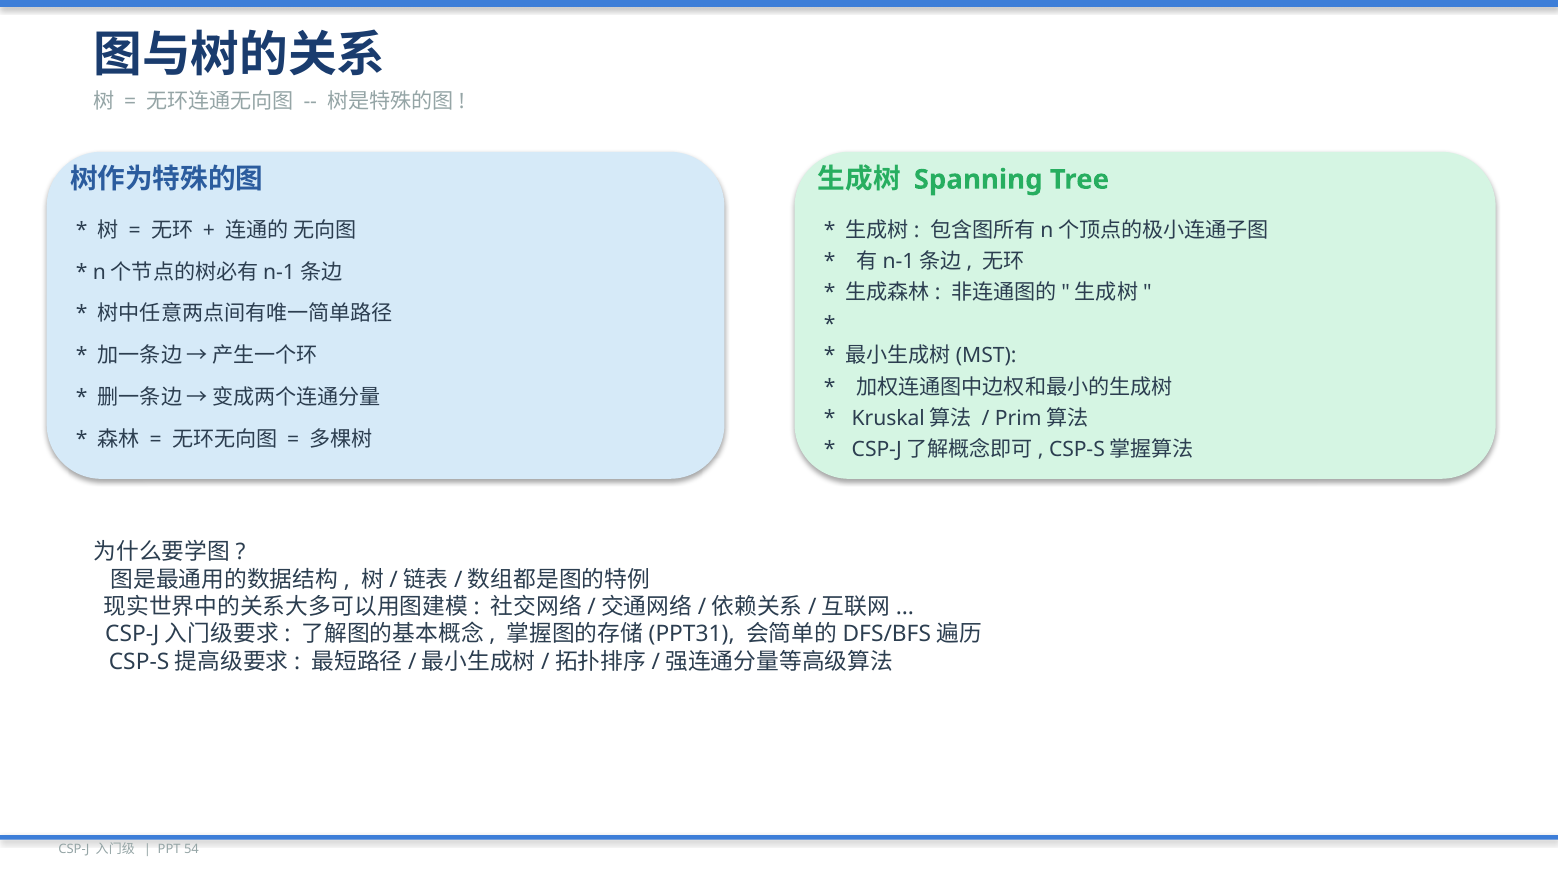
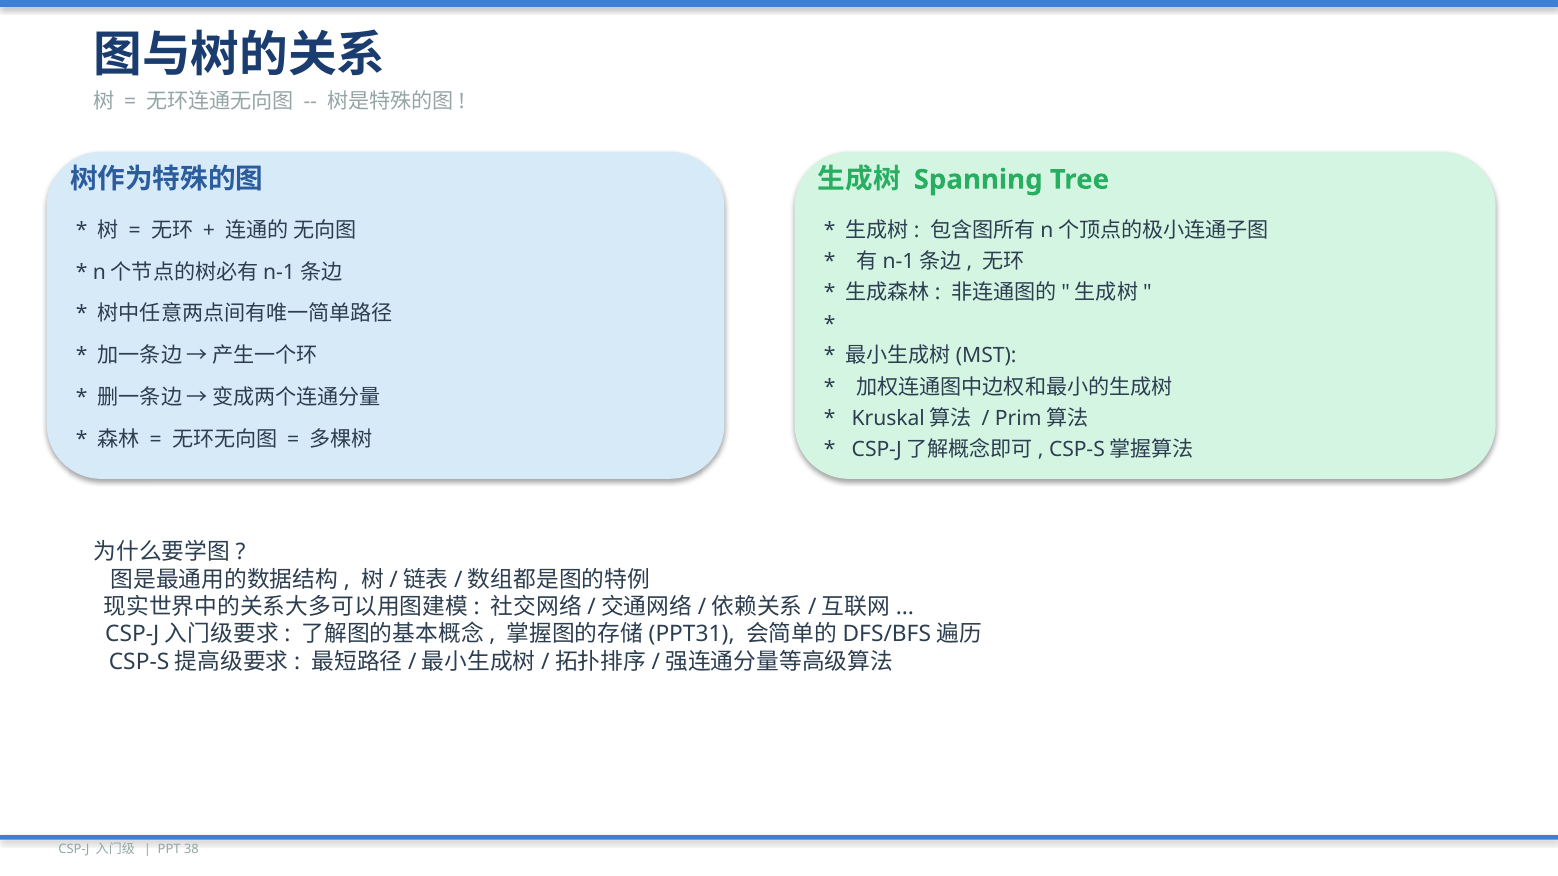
54: 54 -> 38
